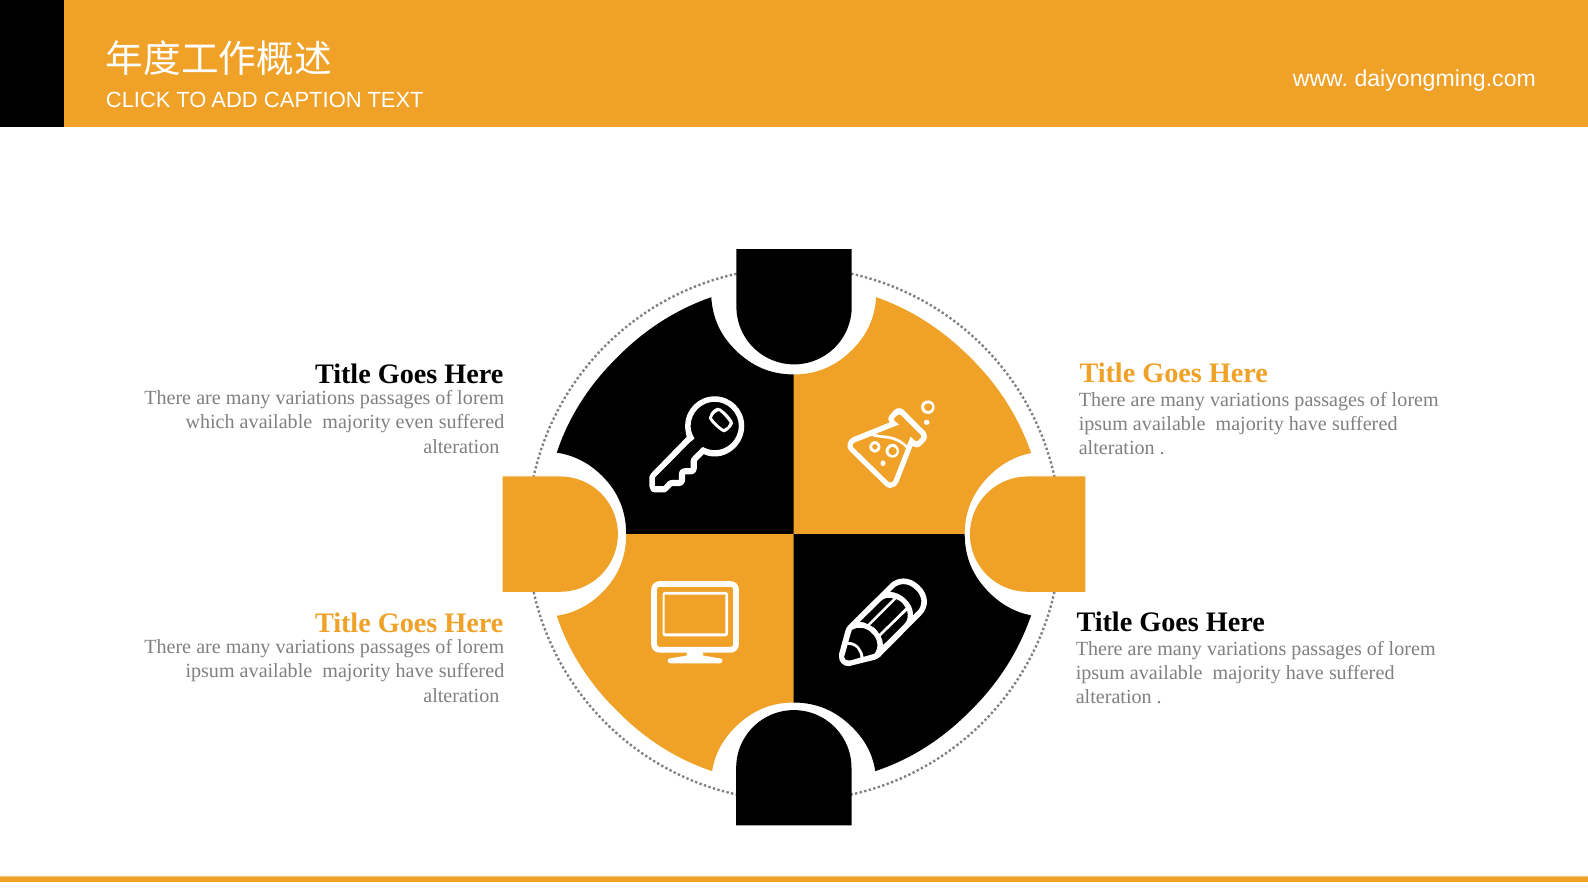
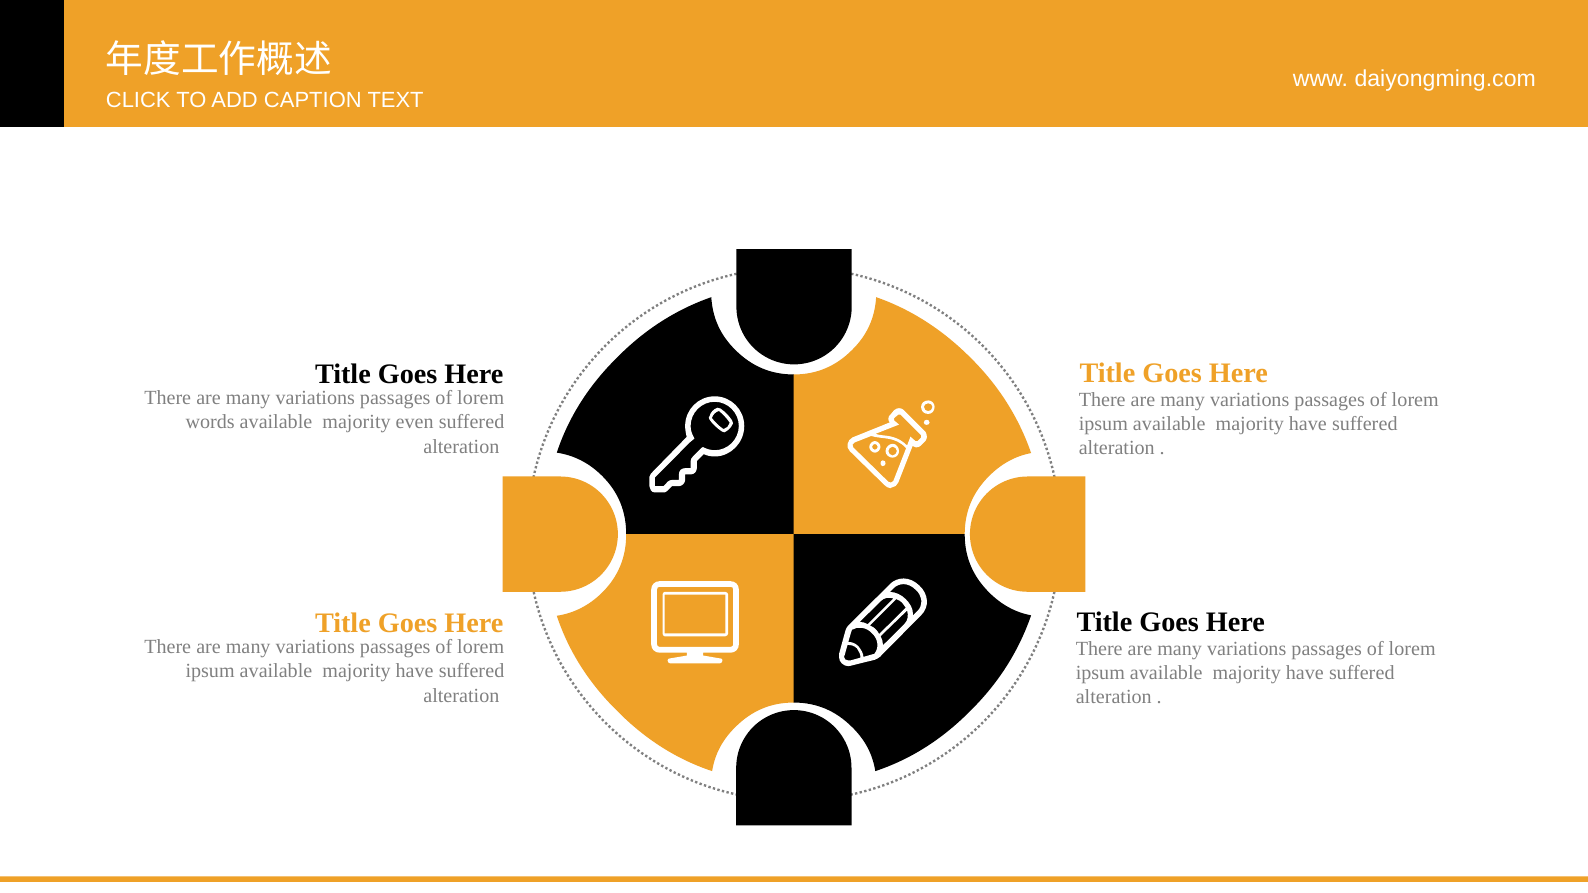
which: which -> words
